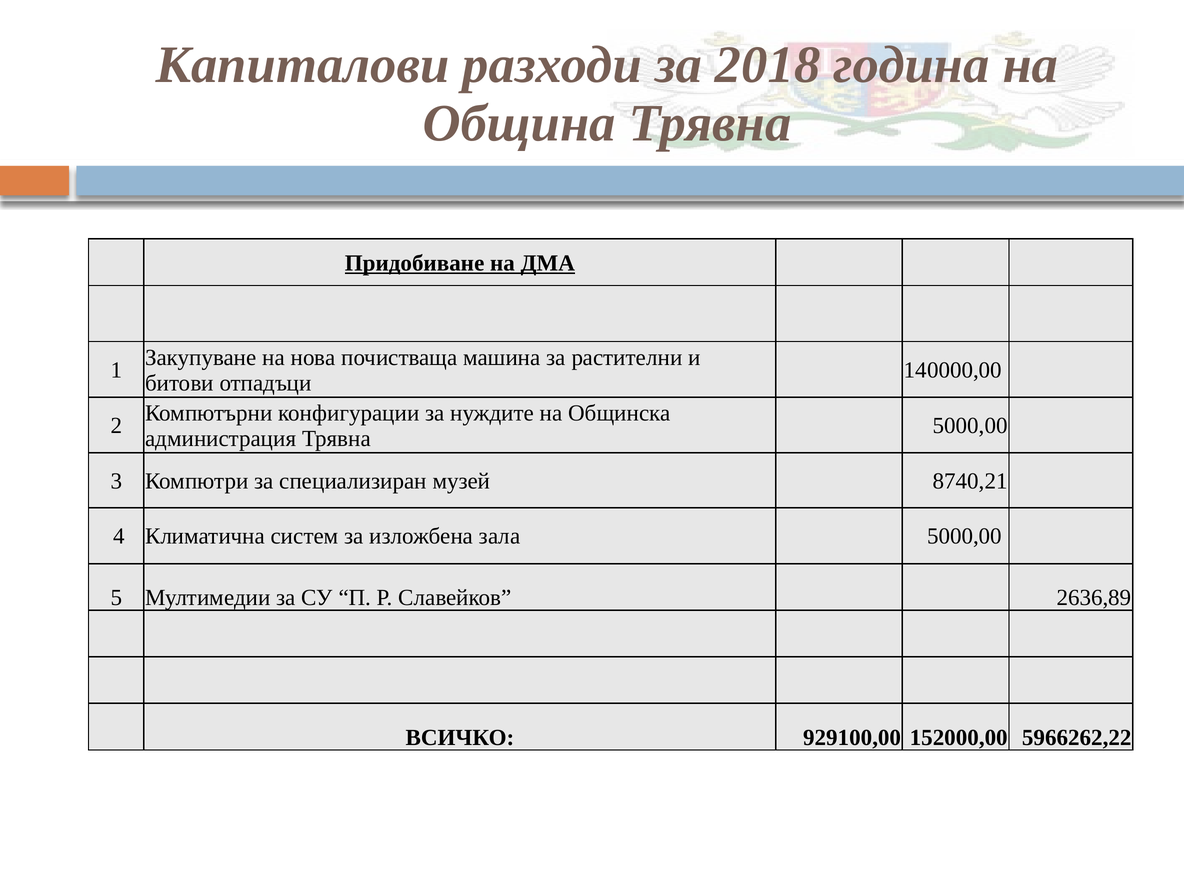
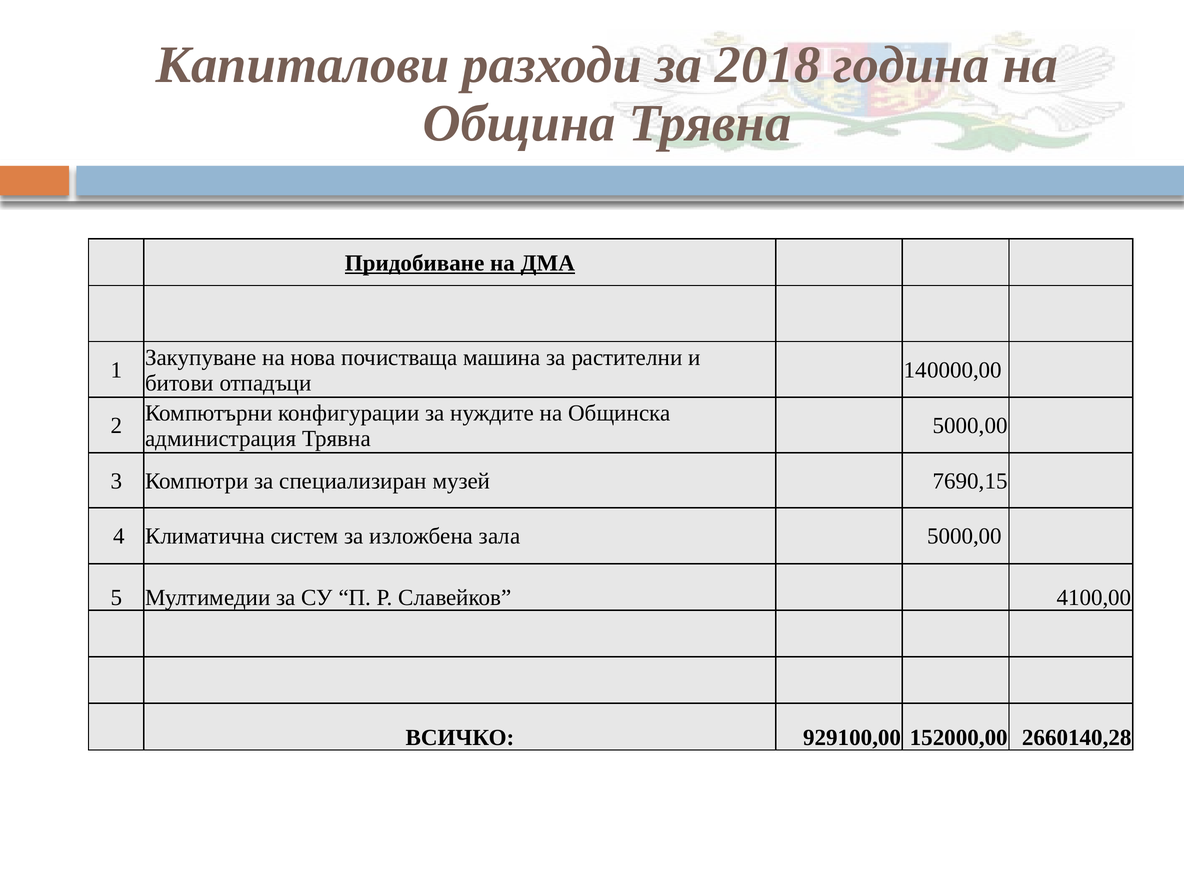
8740,21: 8740,21 -> 7690,15
2636,89: 2636,89 -> 4100,00
5966262,22: 5966262,22 -> 2660140,28
